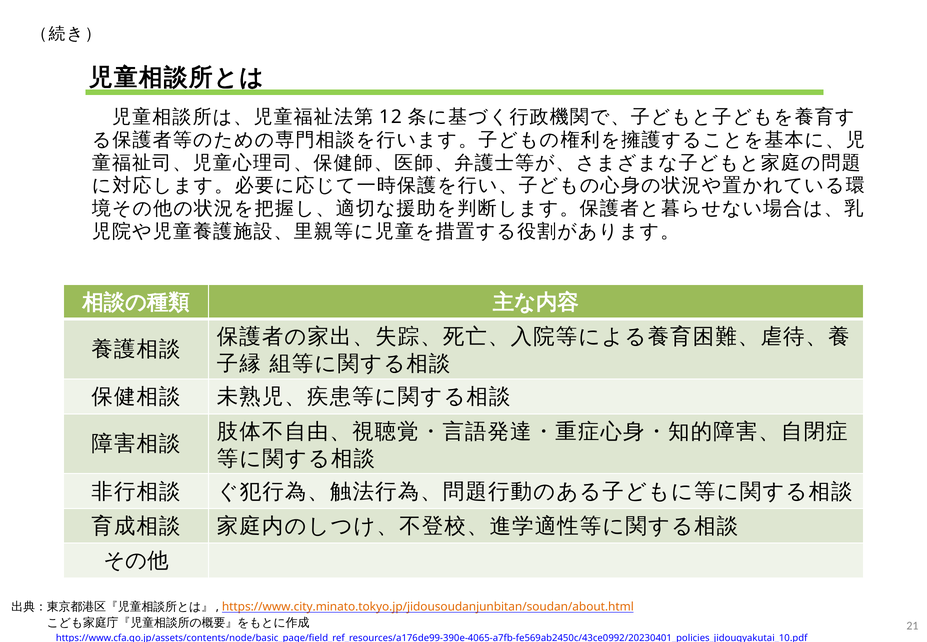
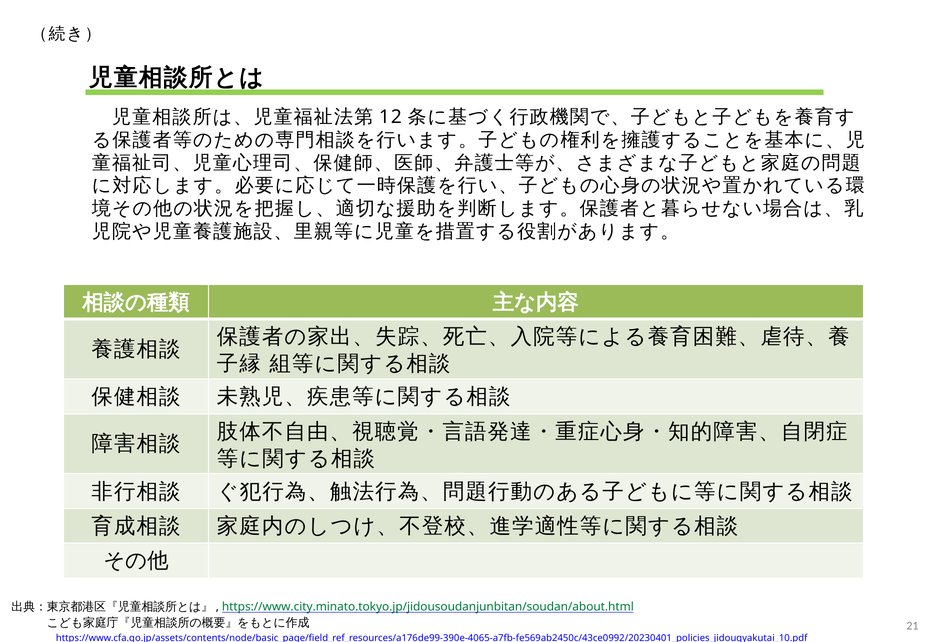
https://www.city.minato.tokyo.jp/jidousoudanjunbitan/soudan/about.html colour: orange -> green
